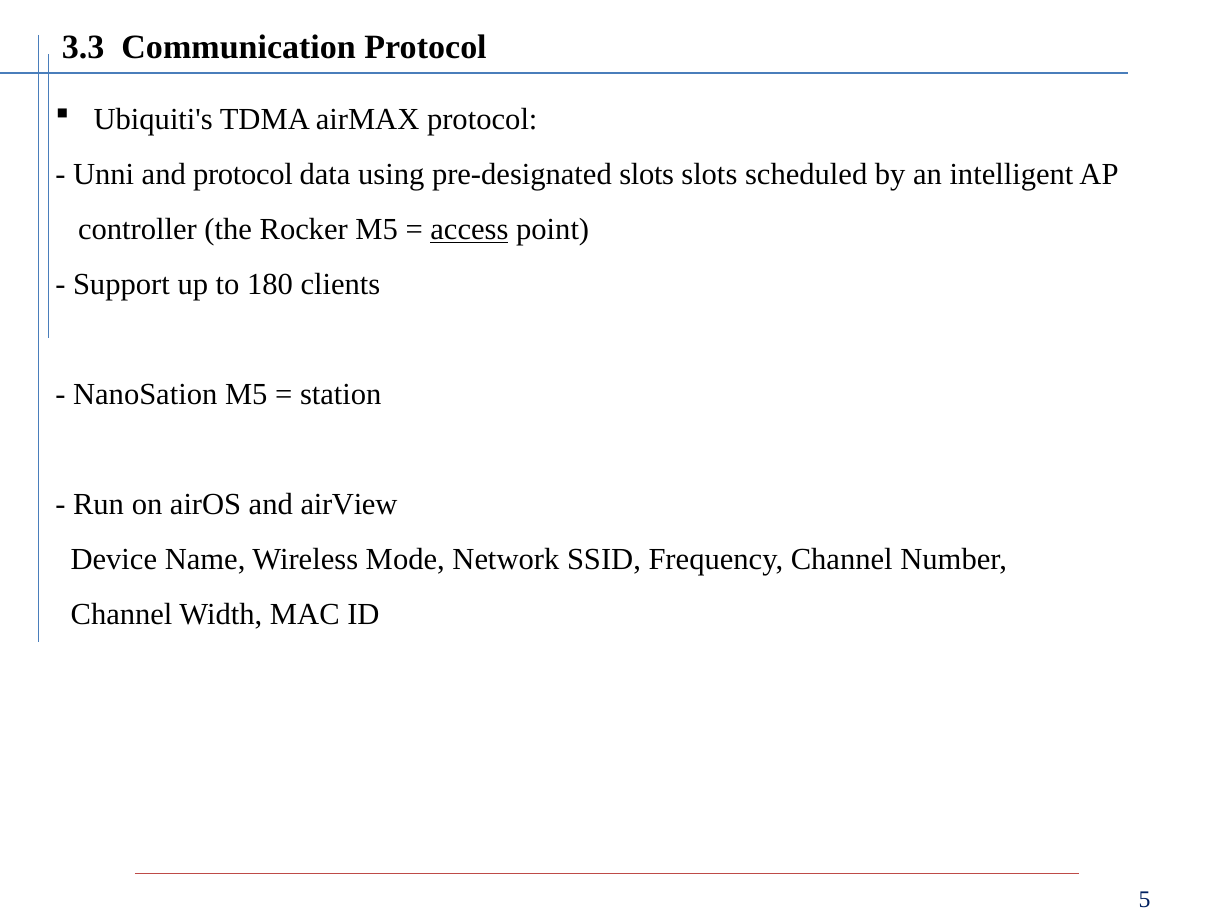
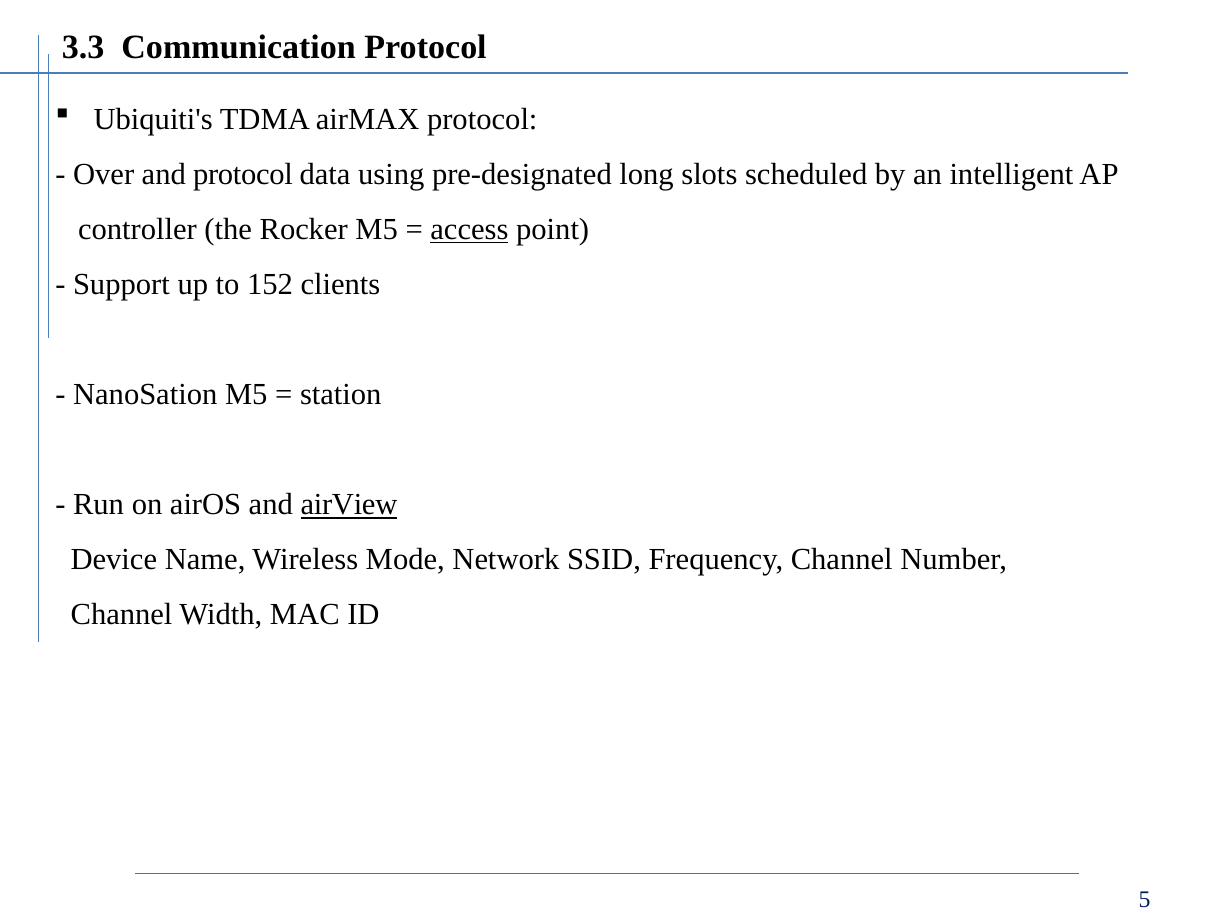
Unni: Unni -> Over
pre-designated slots: slots -> long
180: 180 -> 152
airView underline: none -> present
